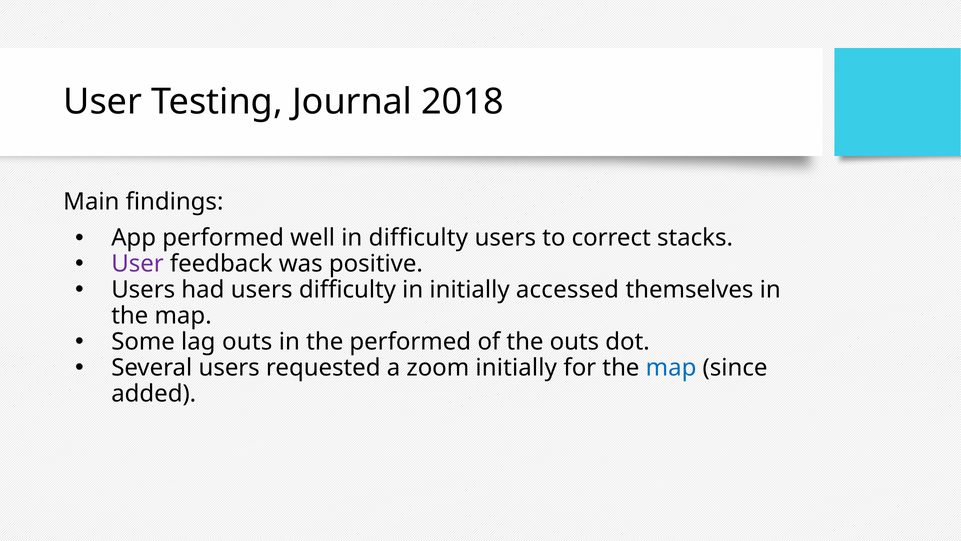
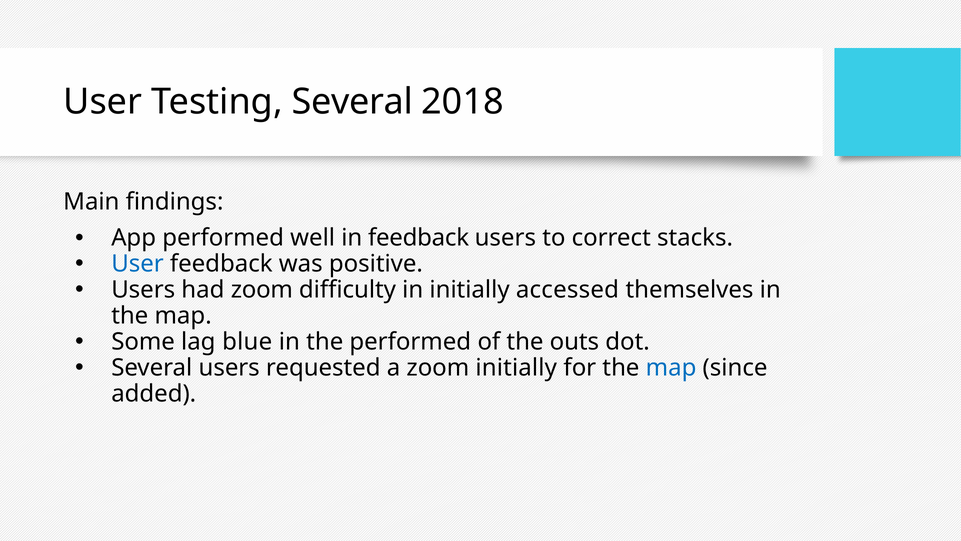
Testing Journal: Journal -> Several
in difficulty: difficulty -> feedback
User at (138, 264) colour: purple -> blue
had users: users -> zoom
lag outs: outs -> blue
